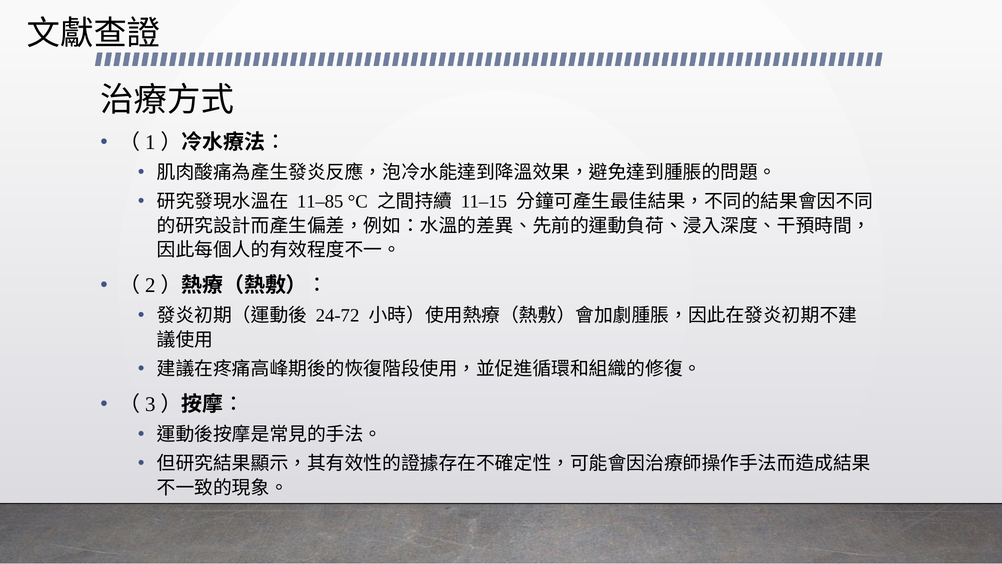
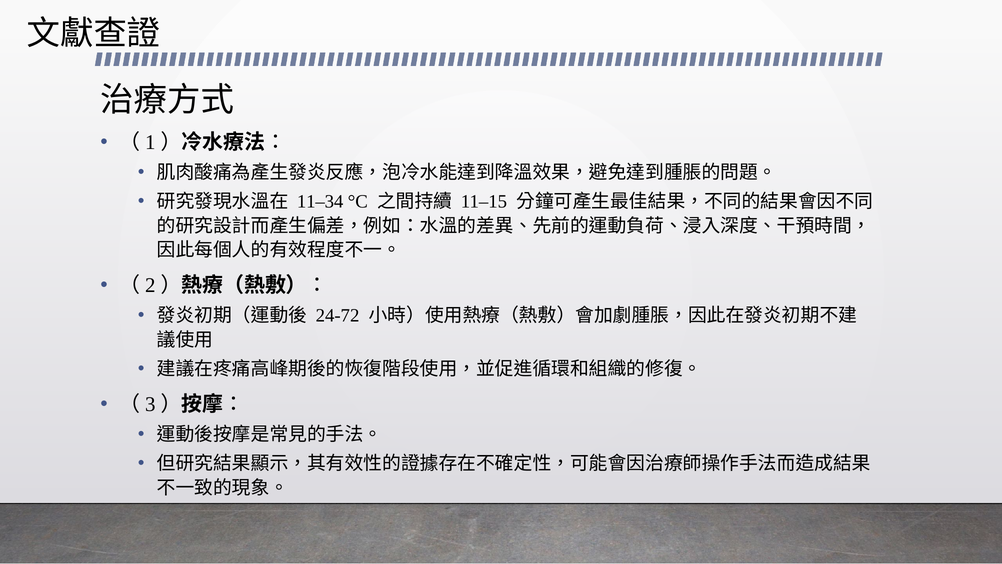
11–85: 11–85 -> 11–34
